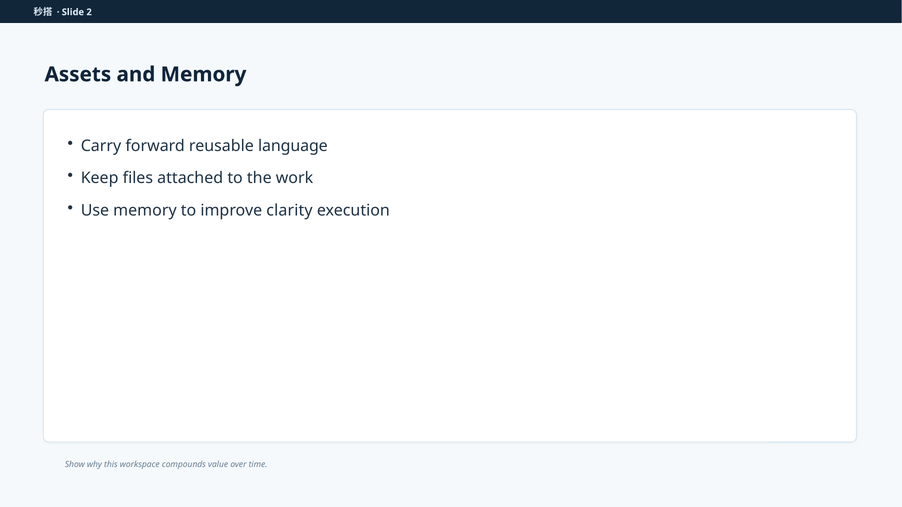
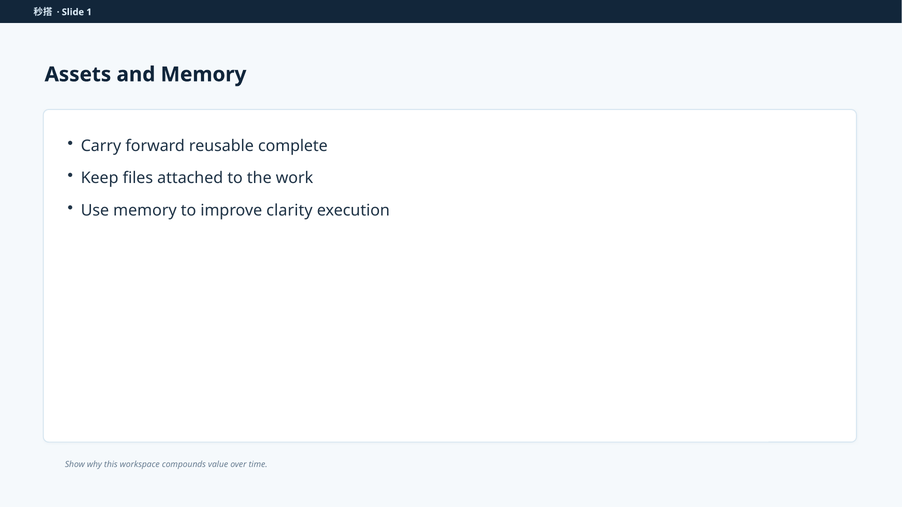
2: 2 -> 1
language: language -> complete
